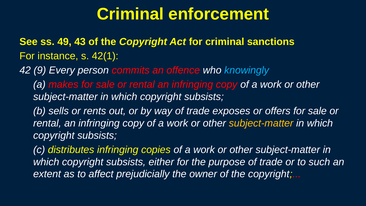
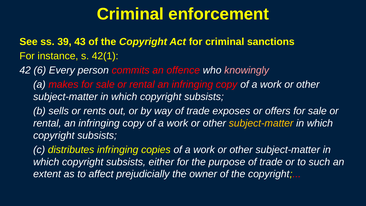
49: 49 -> 39
9: 9 -> 6
knowingly colour: light blue -> pink
